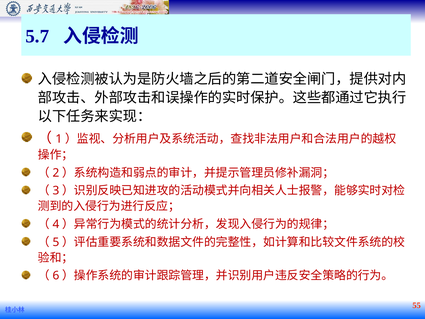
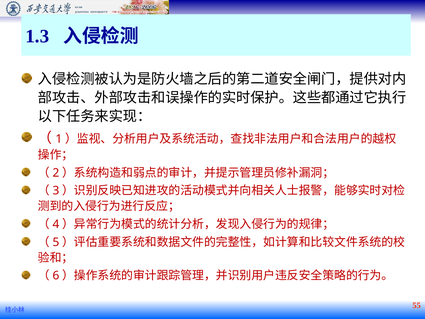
5.7: 5.7 -> 1.3
